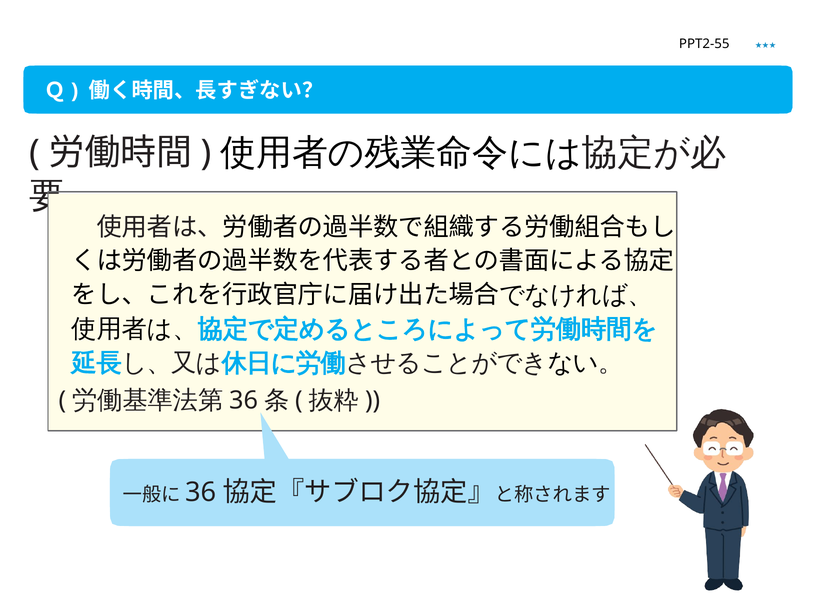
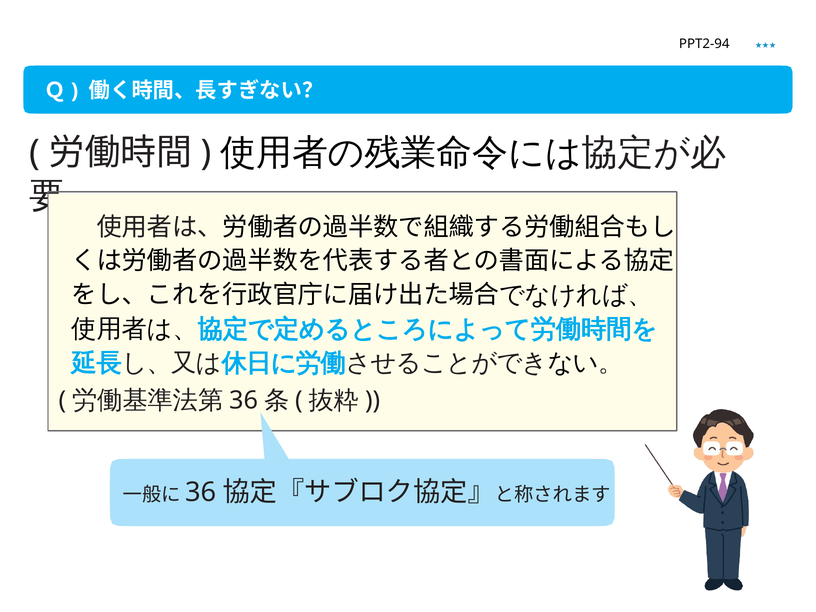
PPT2-55: PPT2-55 -> PPT2-94
